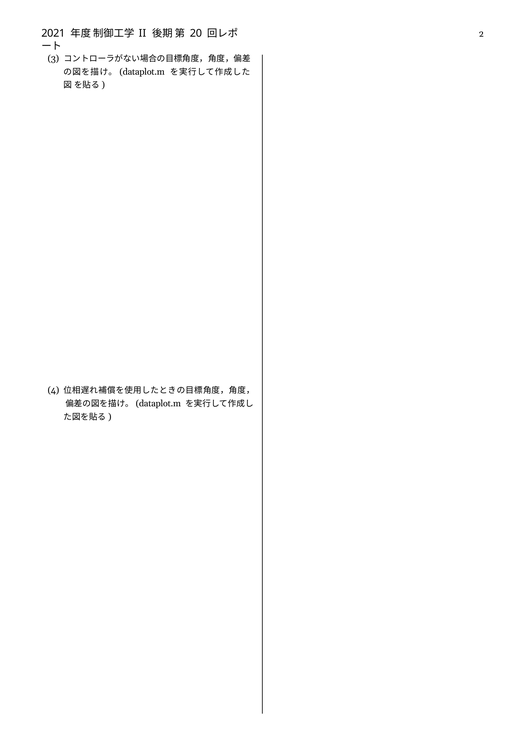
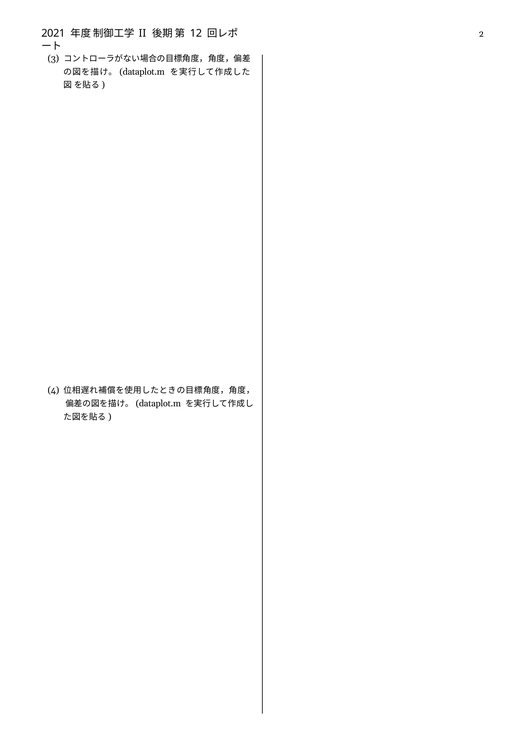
20: 20 -> 12
